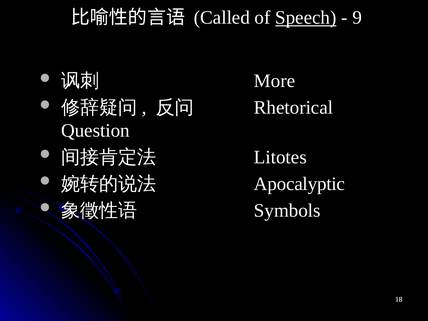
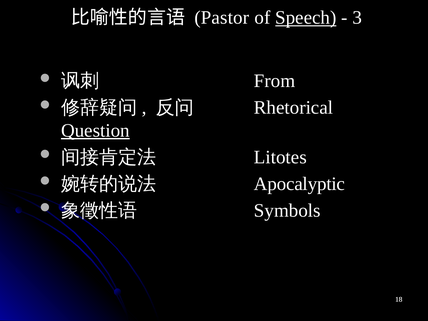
Called: Called -> Pastor
9: 9 -> 3
More: More -> From
Question underline: none -> present
